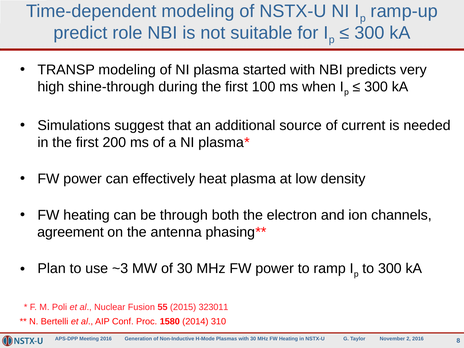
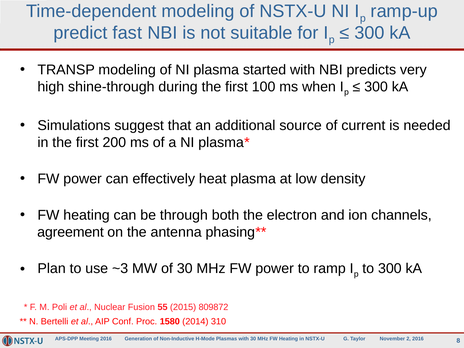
role: role -> fast
323011: 323011 -> 809872
